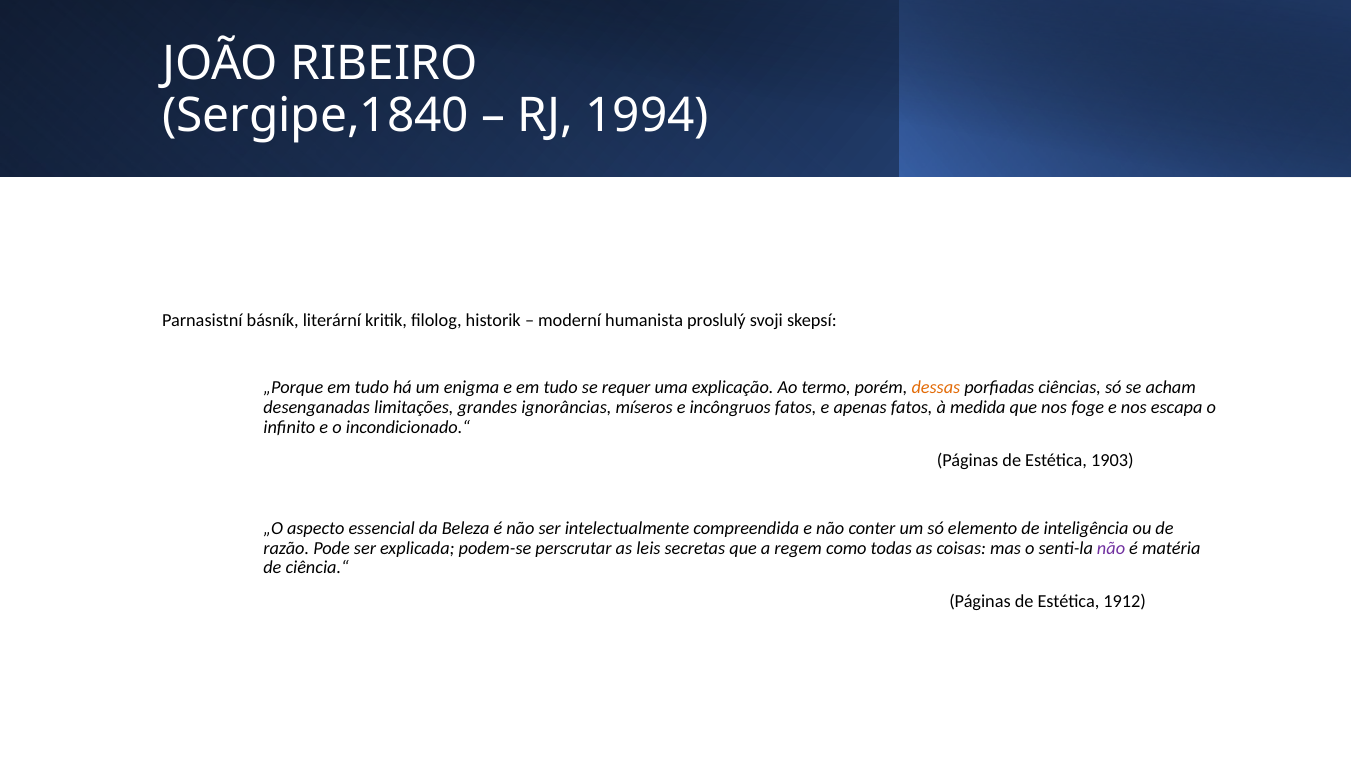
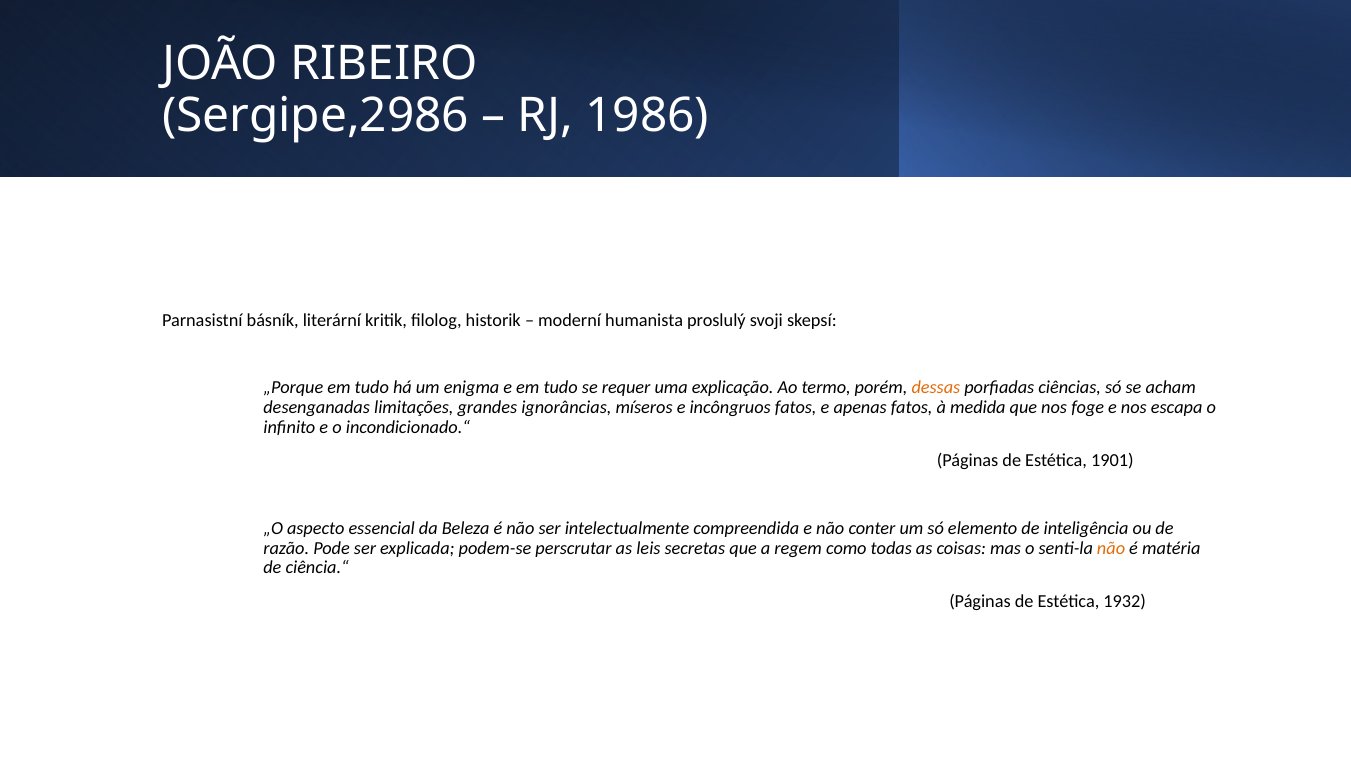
Sergipe,1840: Sergipe,1840 -> Sergipe,2986
1994: 1994 -> 1986
1903: 1903 -> 1901
não at (1111, 548) colour: purple -> orange
1912: 1912 -> 1932
